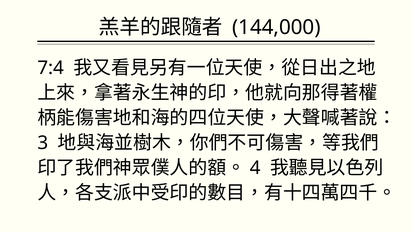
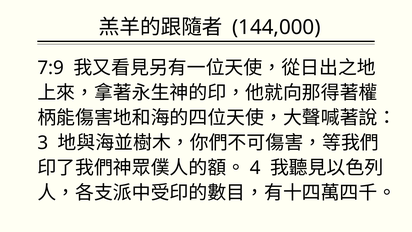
7:4: 7:4 -> 7:9
